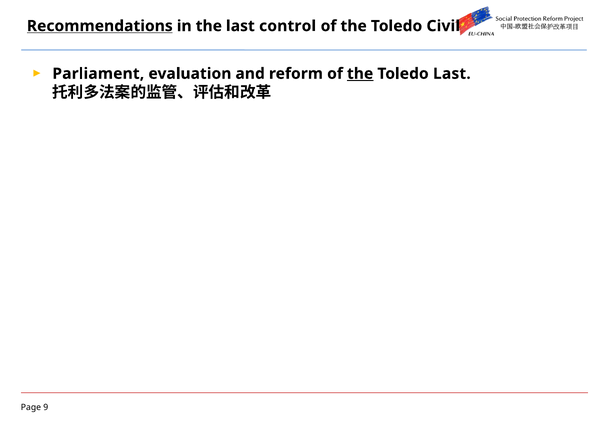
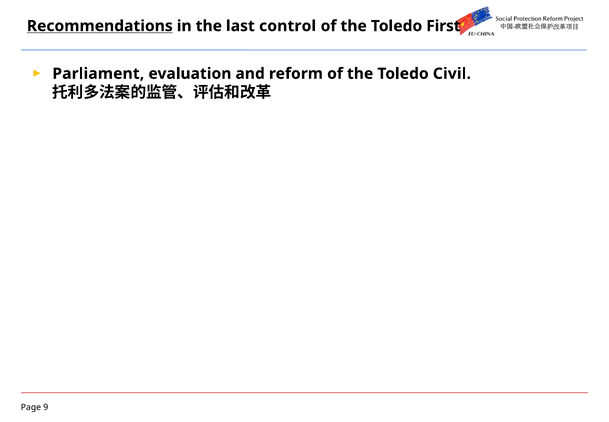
Civil: Civil -> First
the at (360, 74) underline: present -> none
Toledo Last: Last -> Civil
